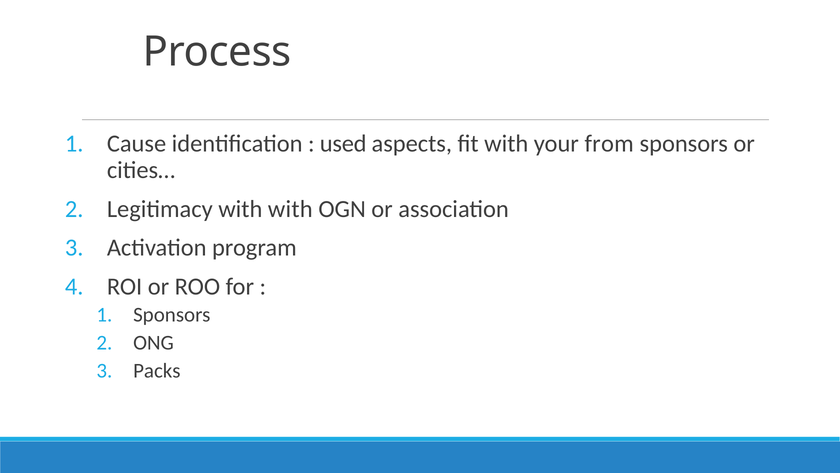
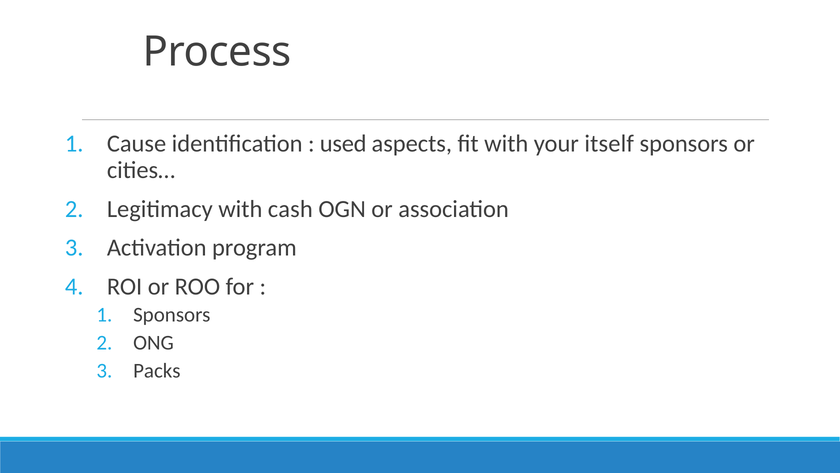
from: from -> itself
with with: with -> cash
